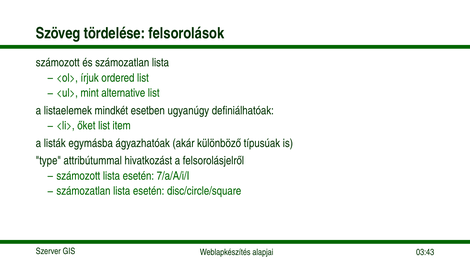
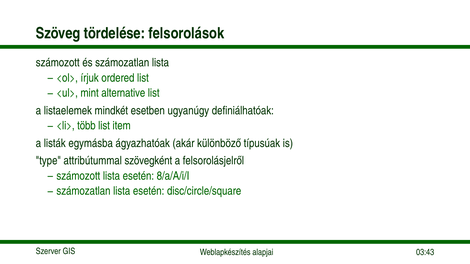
őket: őket -> több
hivatkozást: hivatkozást -> szövegként
7/a/A/i/I: 7/a/A/i/I -> 8/a/A/i/I
